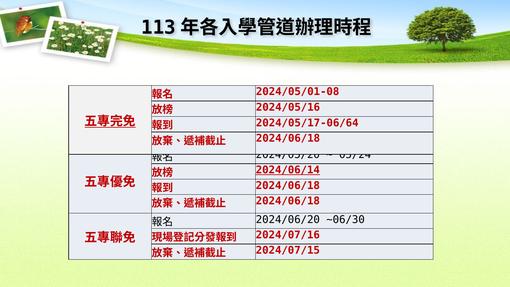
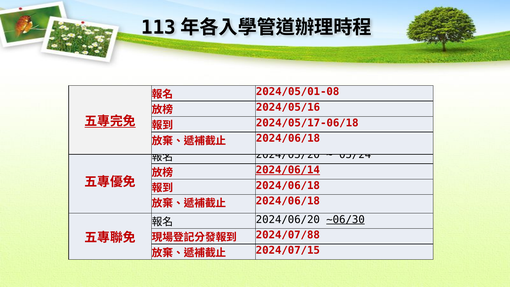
2024/05/17-06/64: 2024/05/17-06/64 -> 2024/05/17-06/18
~06/30 underline: none -> present
2024/07/16: 2024/07/16 -> 2024/07/88
